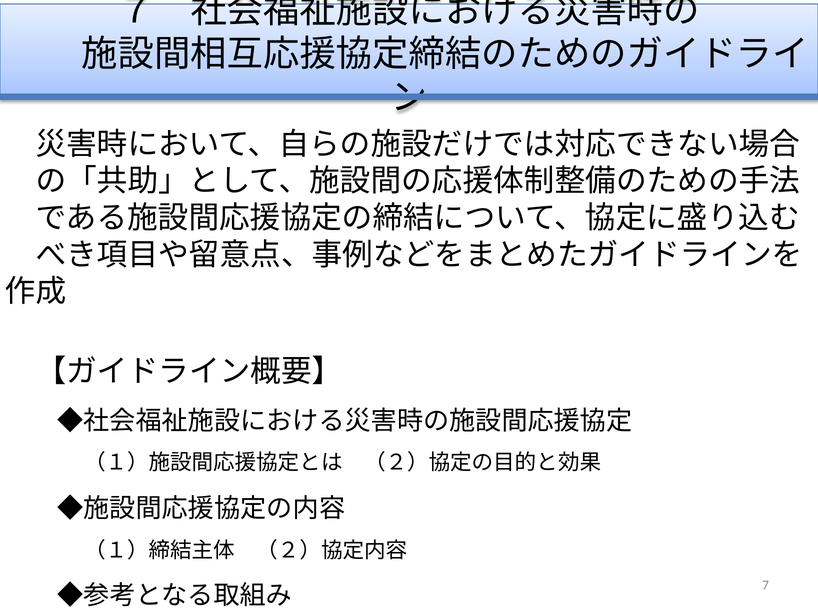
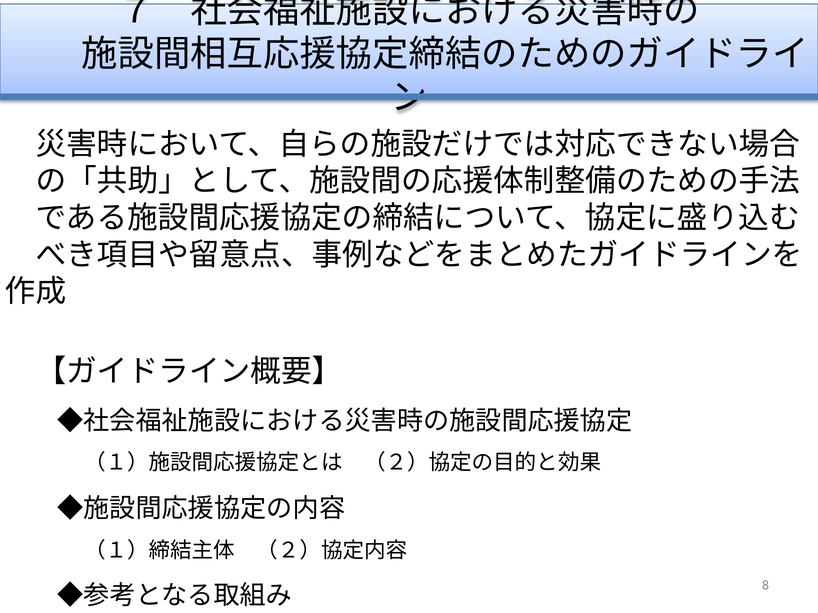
7: 7 -> 8
